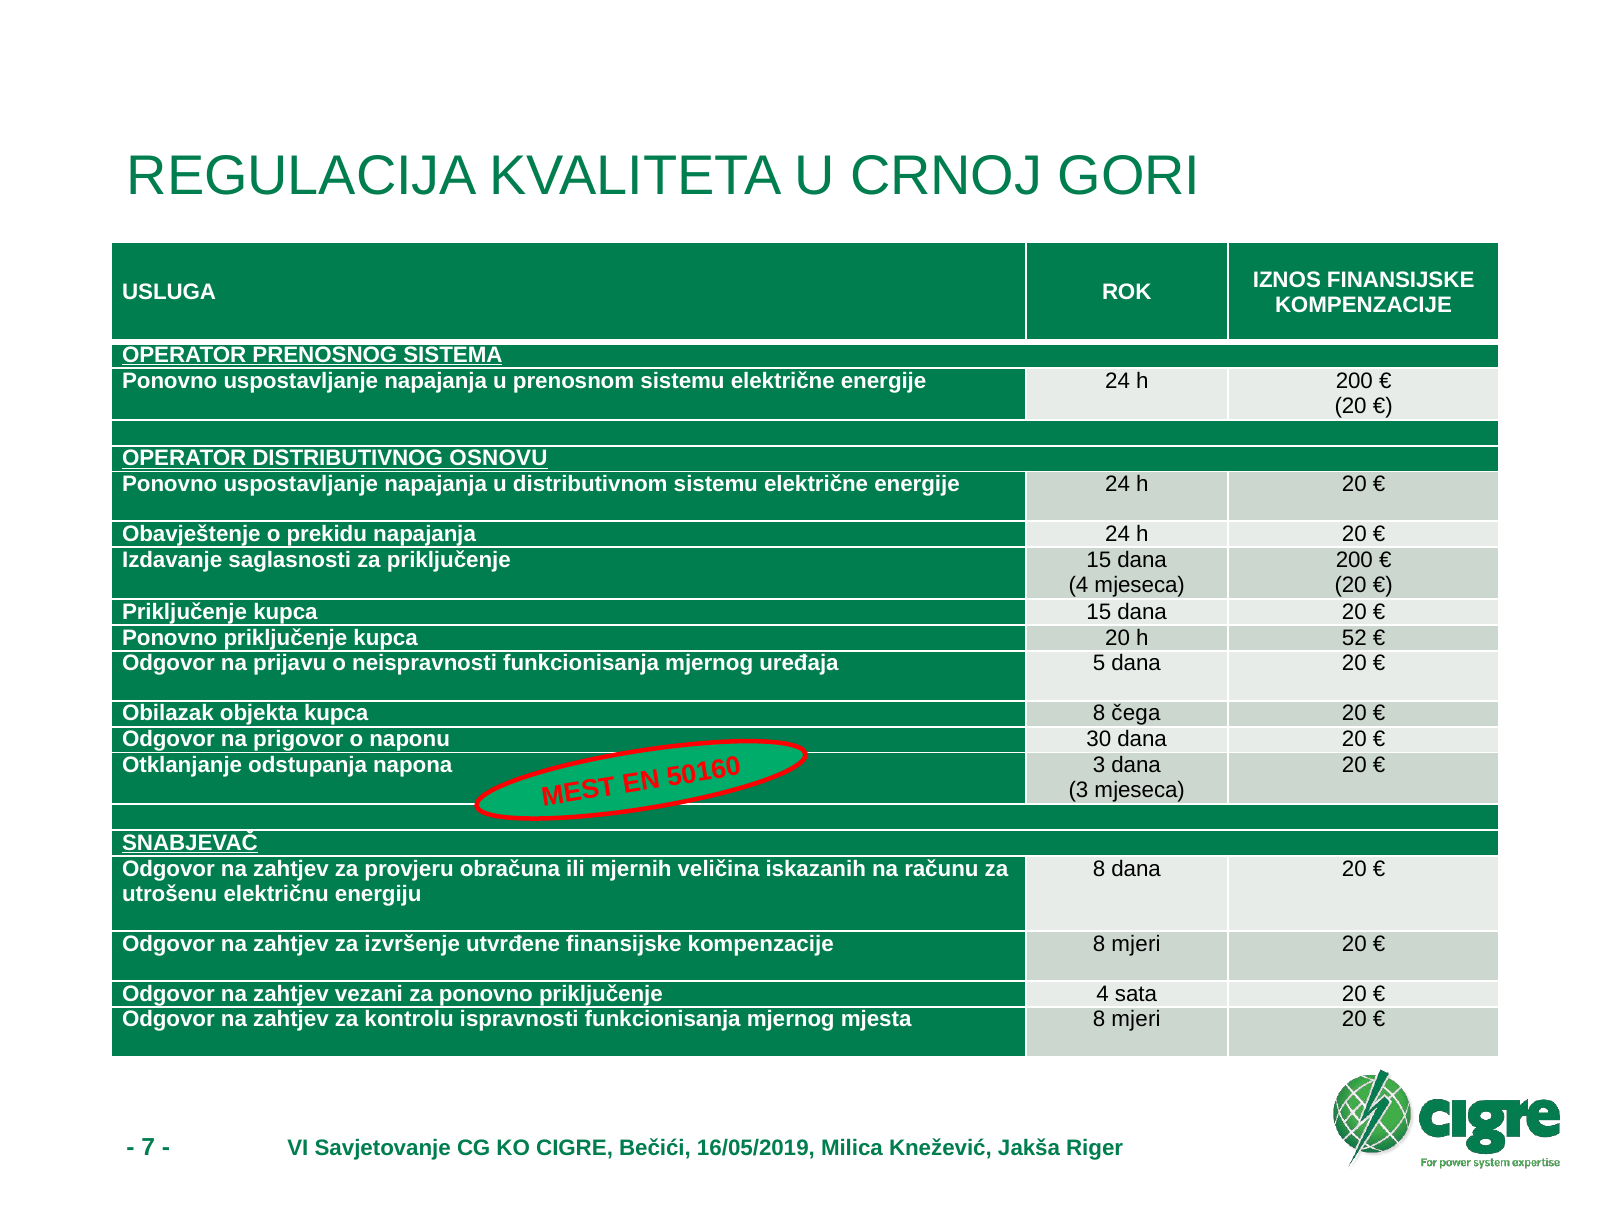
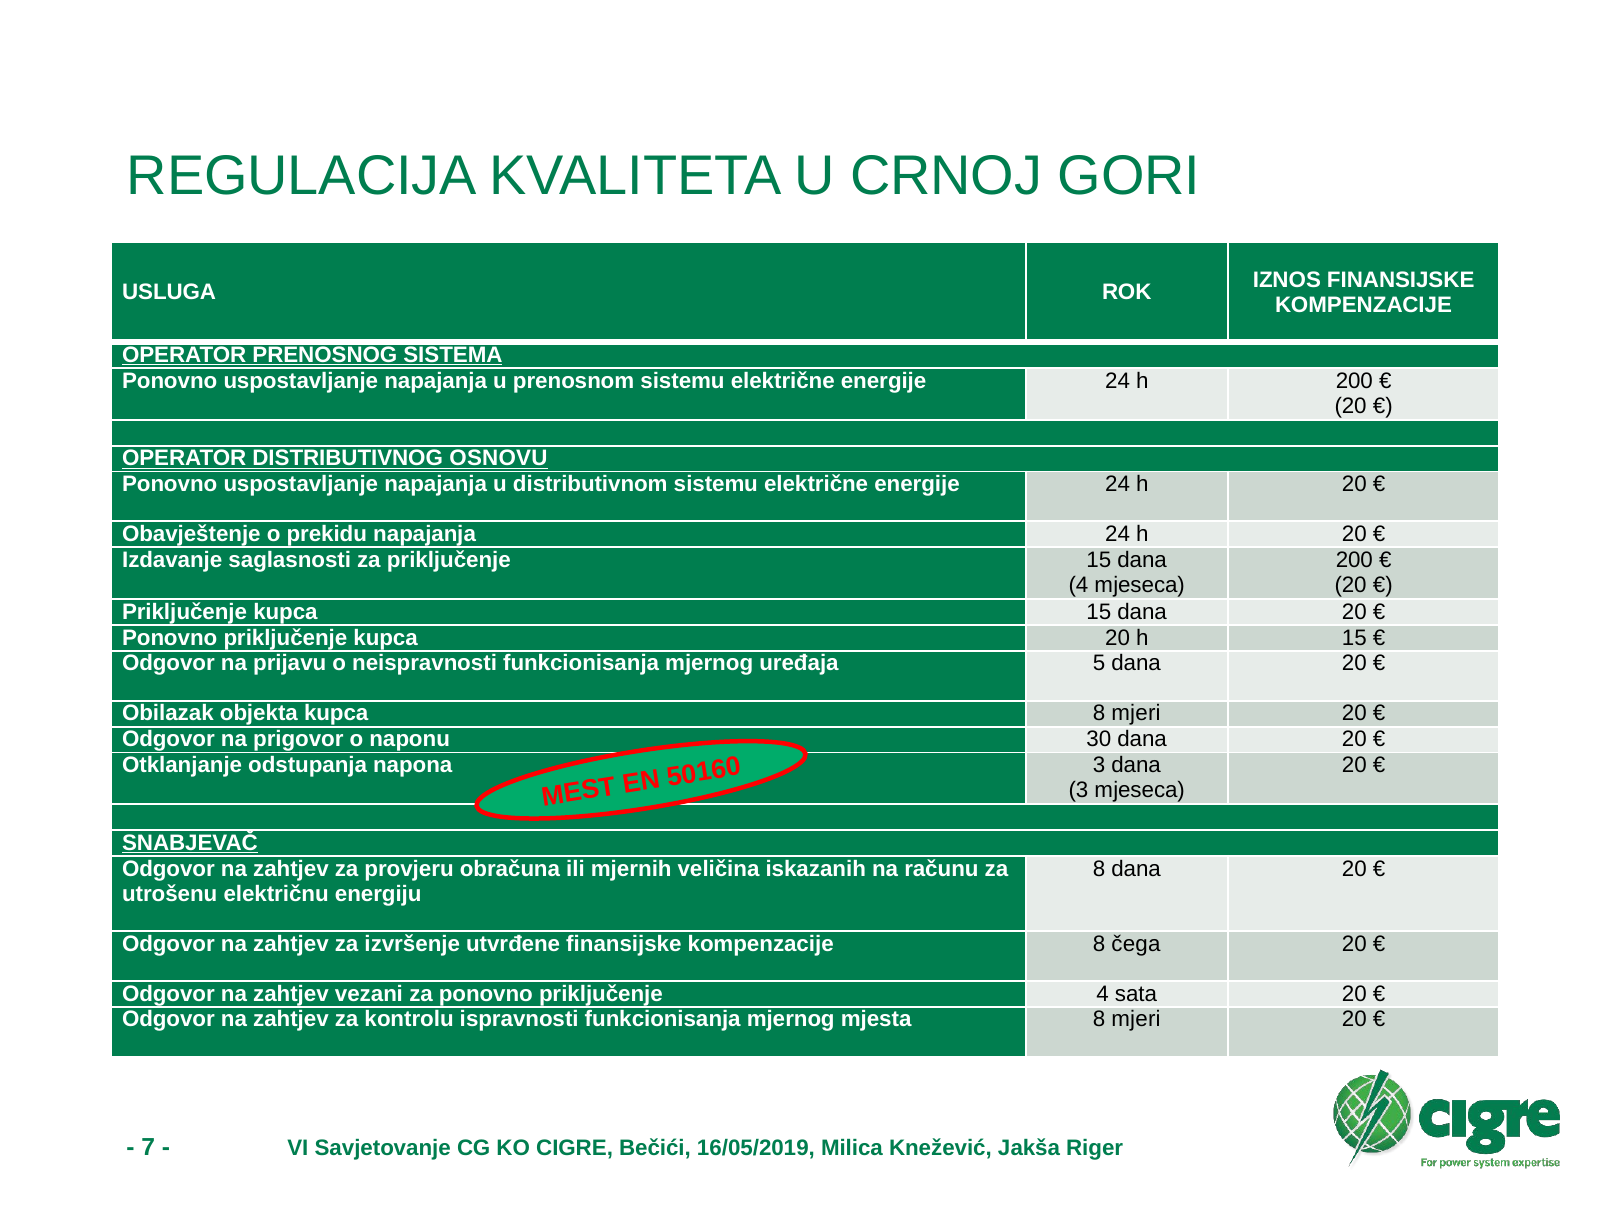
h 52: 52 -> 15
kupca 8 čega: čega -> mjeri
kompenzacije 8 mjeri: mjeri -> čega
